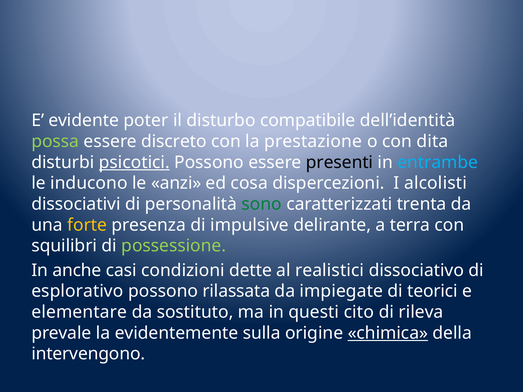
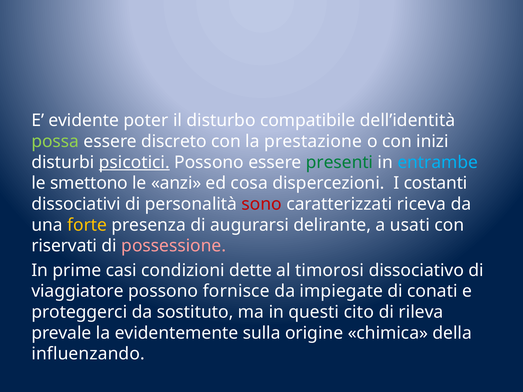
dita: dita -> inizi
presenti colour: black -> green
inducono: inducono -> smettono
alcolisti: alcolisti -> costanti
sono colour: green -> red
trenta: trenta -> riceva
impulsive: impulsive -> augurarsi
terra: terra -> usati
squilibri: squilibri -> riservati
possessione colour: light green -> pink
anche: anche -> prime
realistici: realistici -> timorosi
esplorativo: esplorativo -> viaggiatore
rilassata: rilassata -> fornisce
teorici: teorici -> conati
elementare: elementare -> proteggerci
chimica underline: present -> none
intervengono: intervengono -> influenzando
